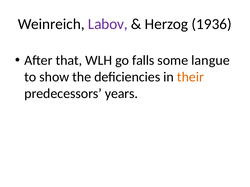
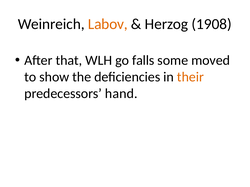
Labov colour: purple -> orange
1936: 1936 -> 1908
langue: langue -> moved
years: years -> hand
